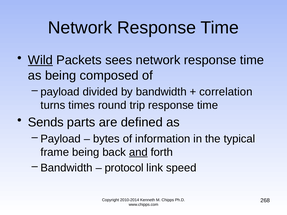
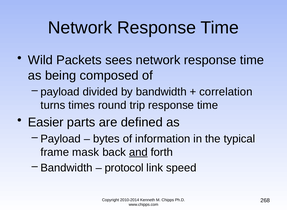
Wild underline: present -> none
Sends: Sends -> Easier
frame being: being -> mask
